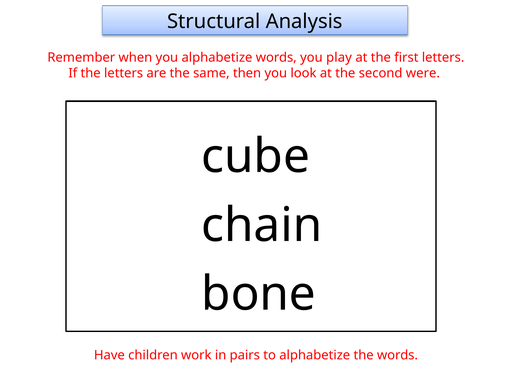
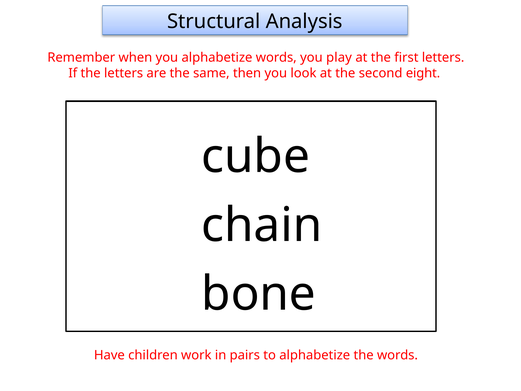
were: were -> eight
